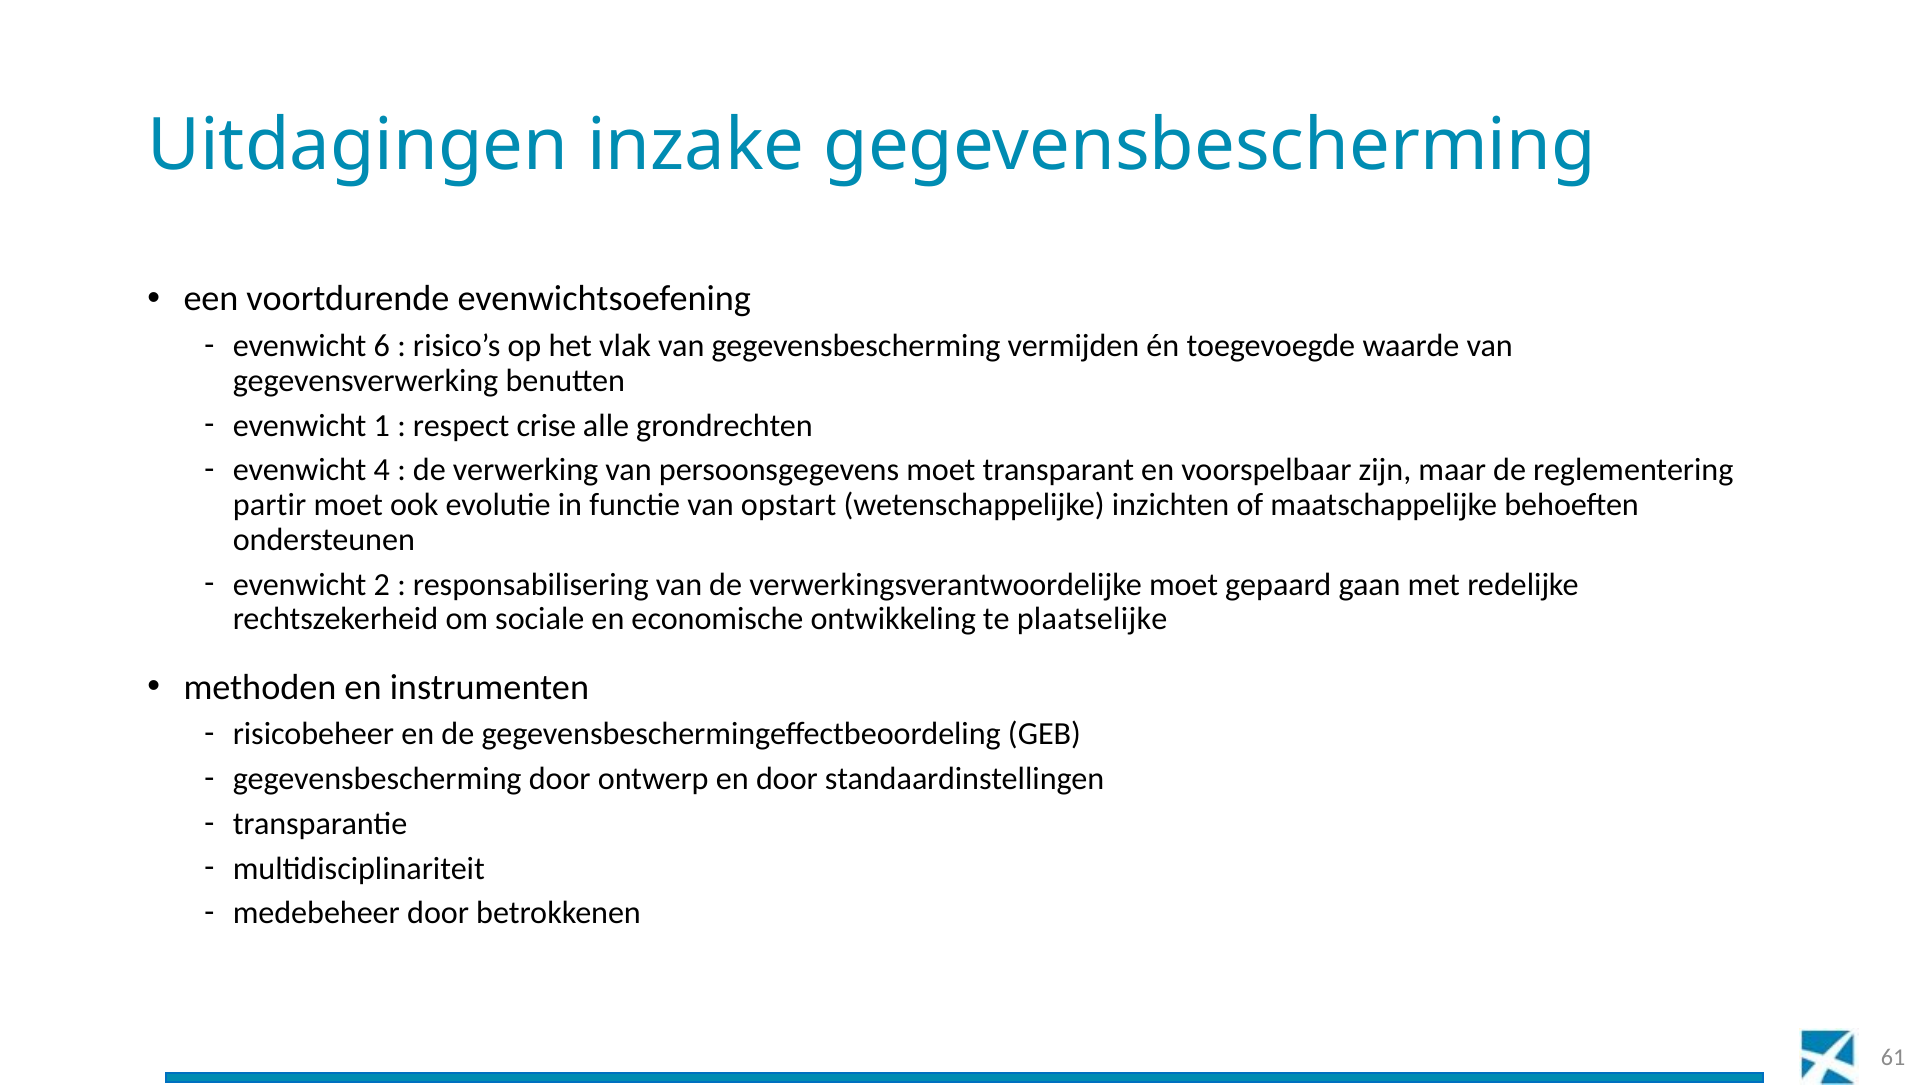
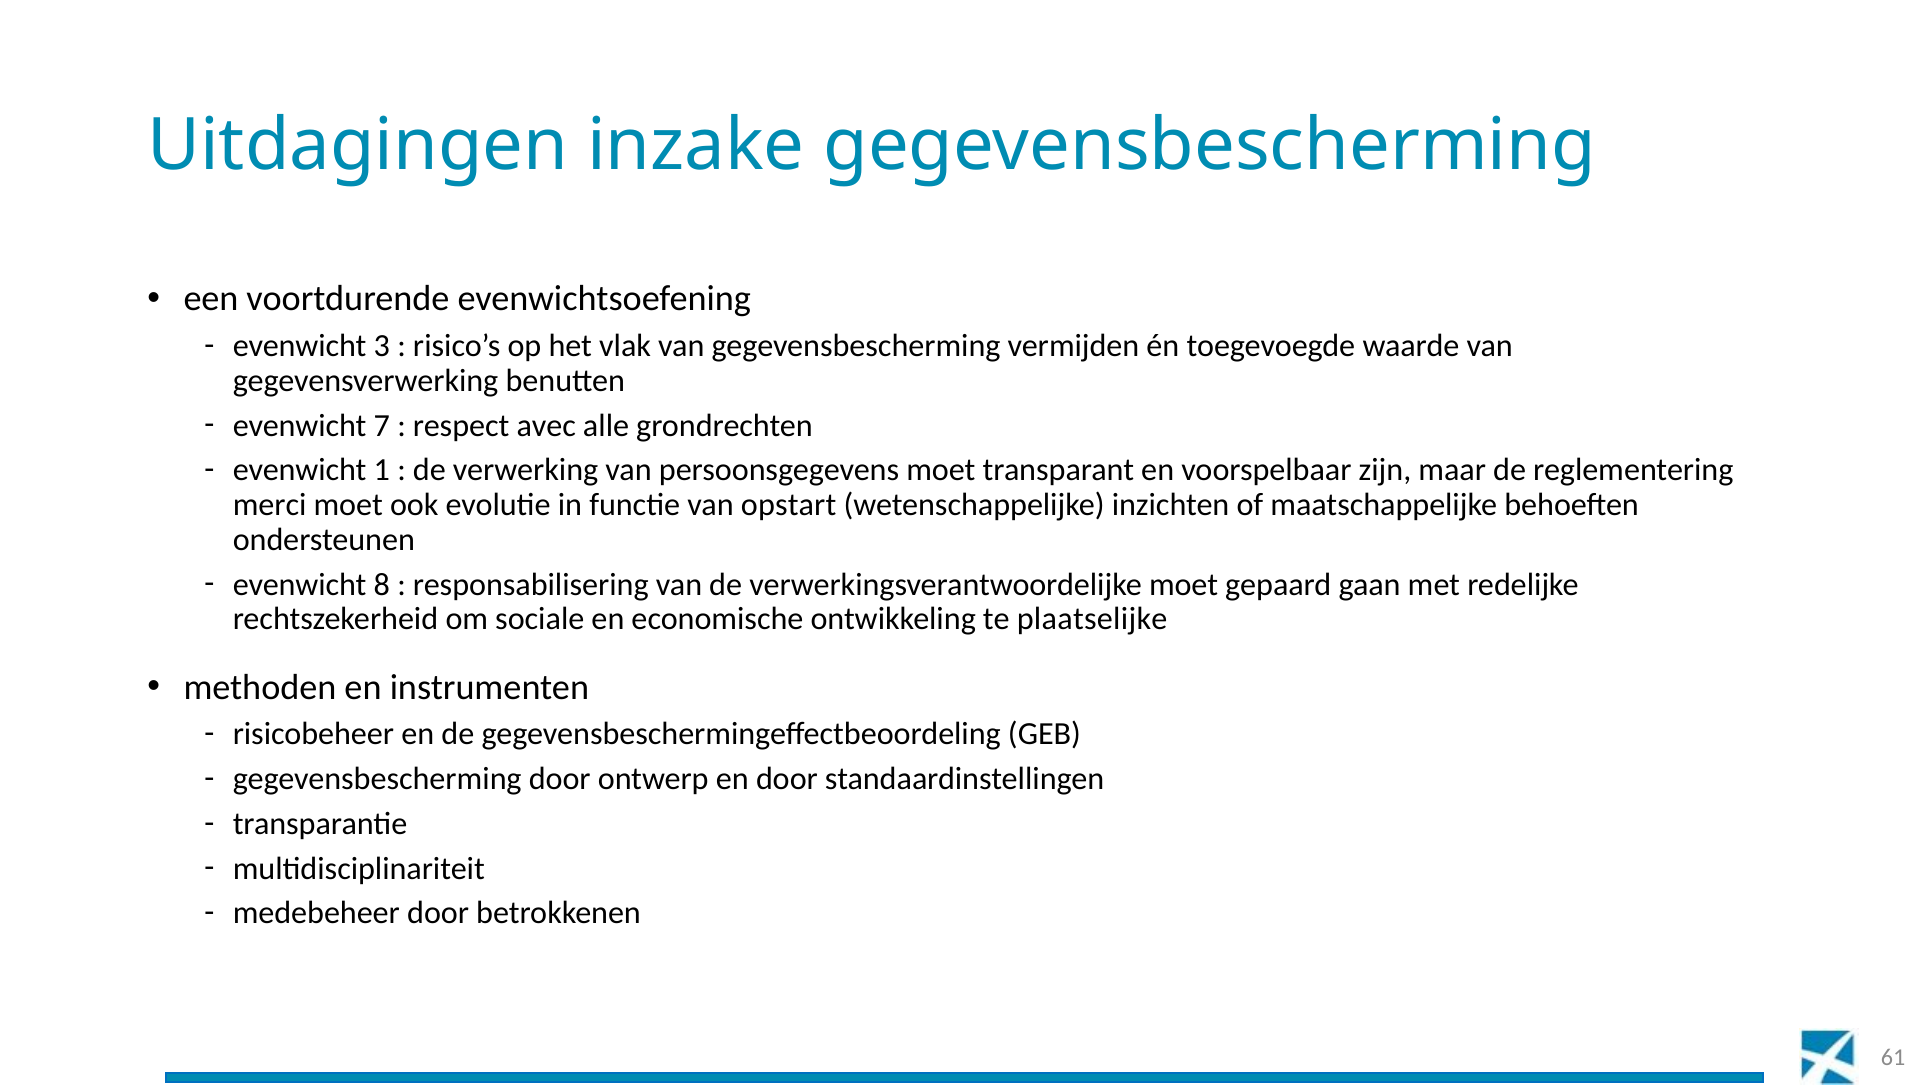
6: 6 -> 3
1: 1 -> 7
crise: crise -> avec
4: 4 -> 1
partir: partir -> merci
2: 2 -> 8
